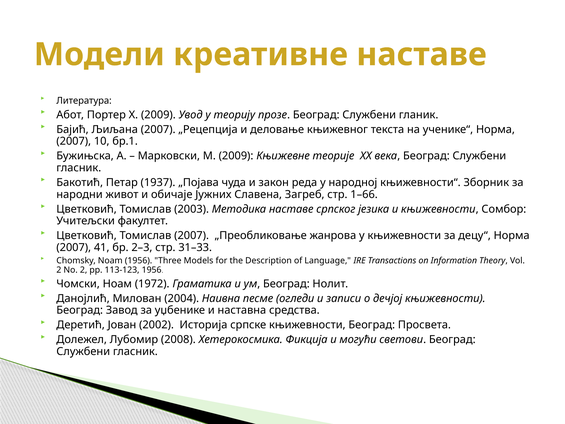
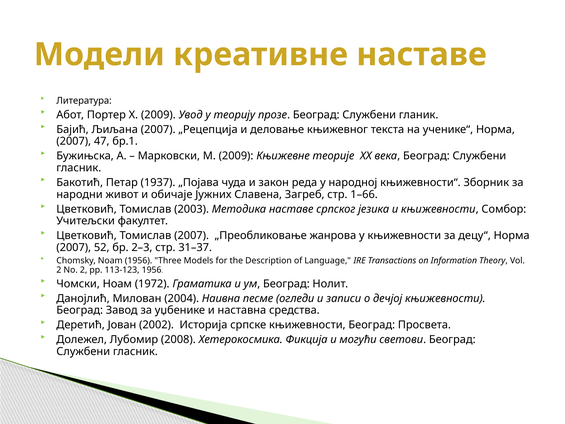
10: 10 -> 47
41: 41 -> 52
31–33: 31–33 -> 31–37
